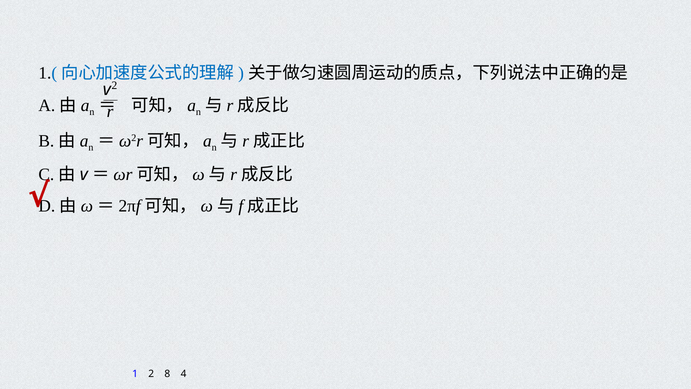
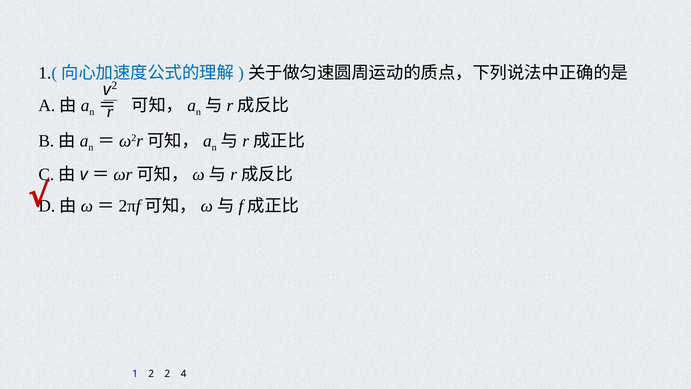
2 8: 8 -> 2
